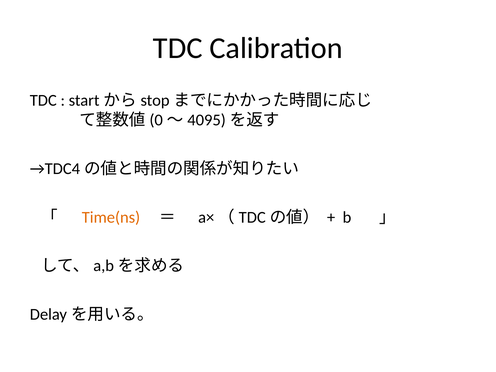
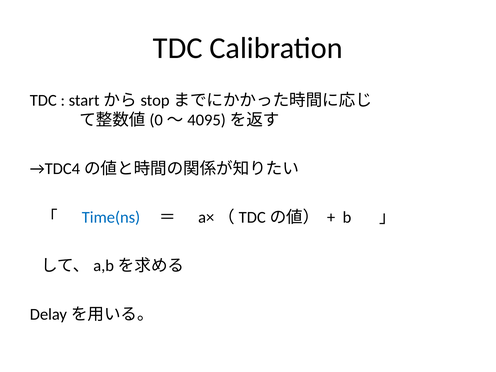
Time(ns colour: orange -> blue
